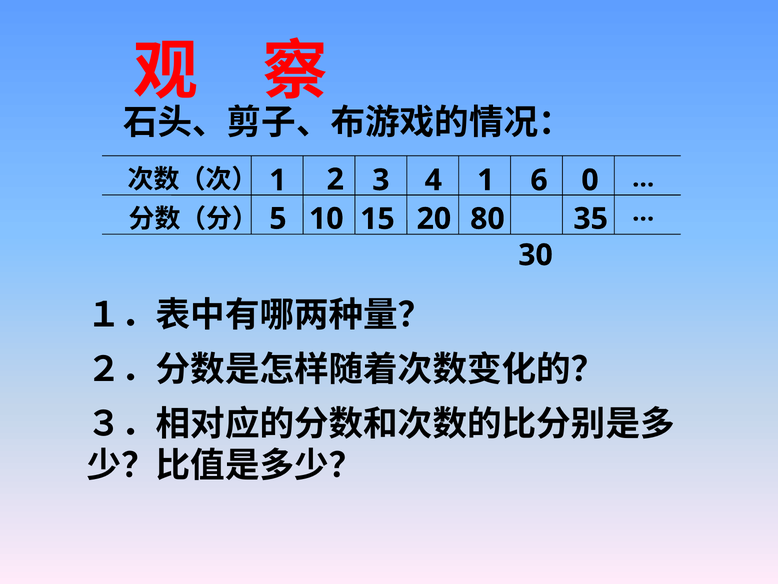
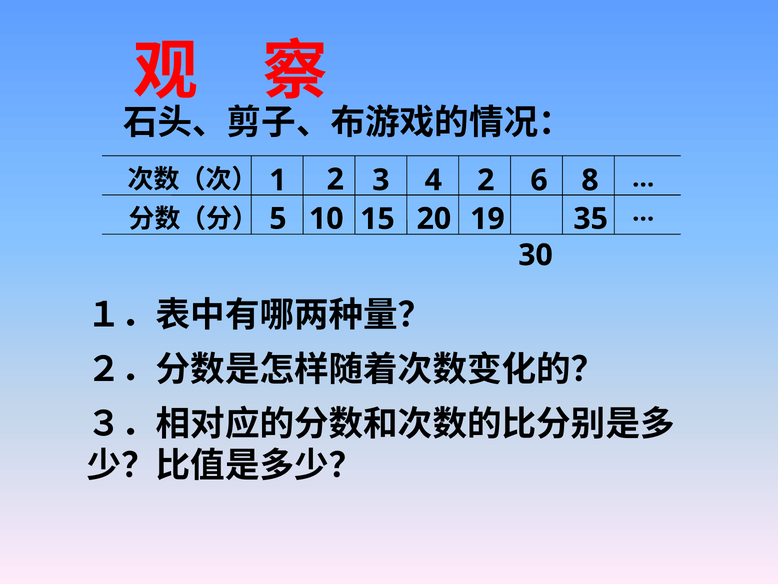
4 1: 1 -> 2
0: 0 -> 8
80: 80 -> 19
